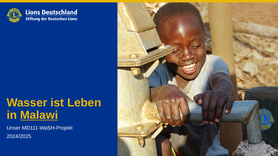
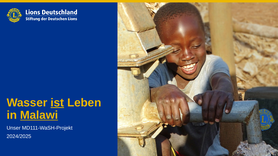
ist underline: none -> present
